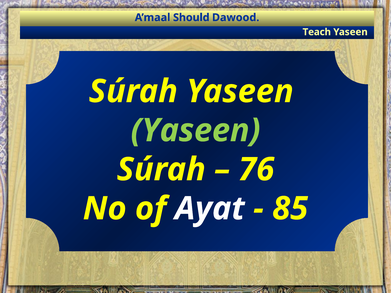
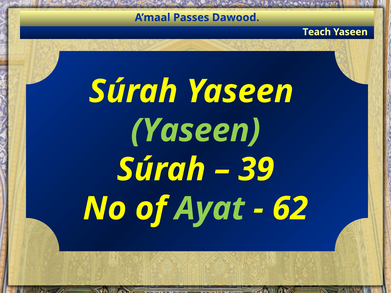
Should: Should -> Passes
76: 76 -> 39
Ayat colour: white -> light green
85: 85 -> 62
